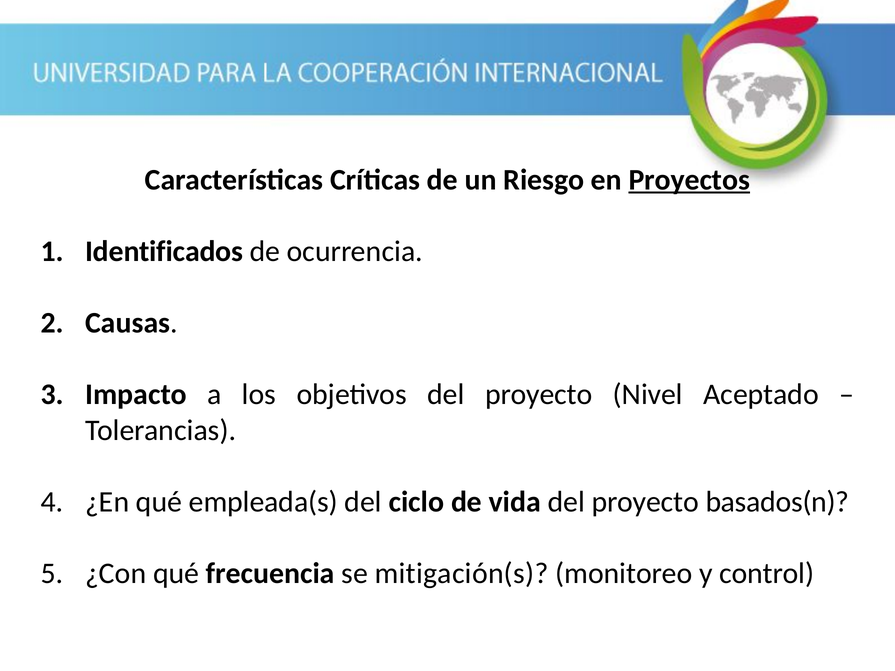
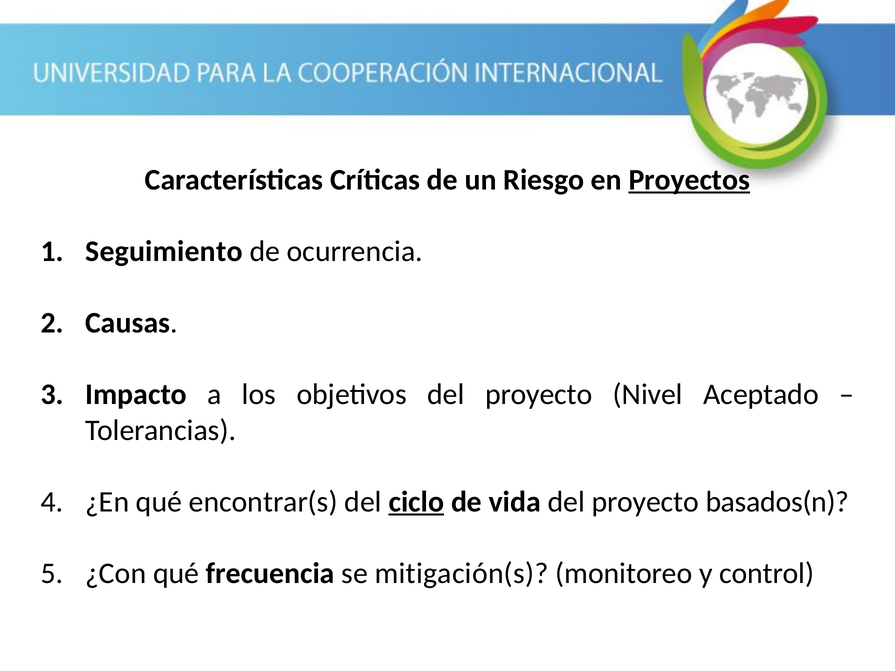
Identificados: Identificados -> Seguimiento
empleada(s: empleada(s -> encontrar(s
ciclo underline: none -> present
